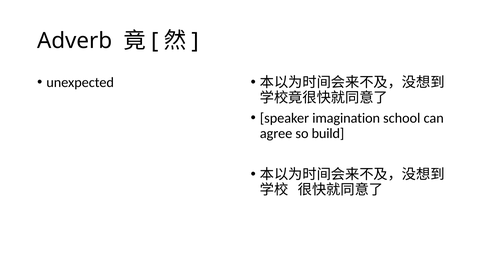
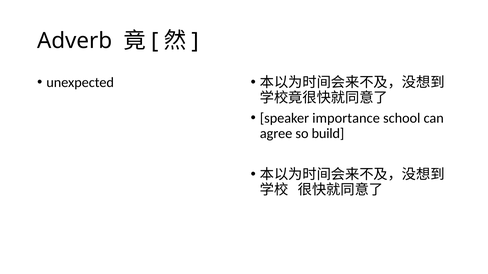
imagination: imagination -> importance
